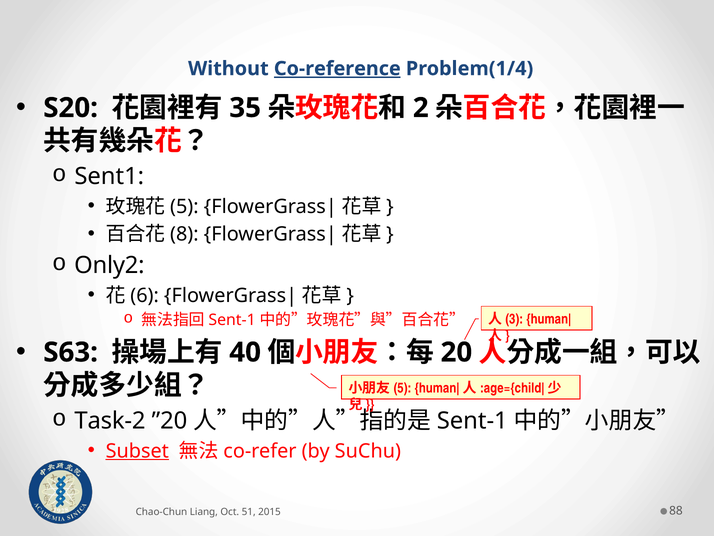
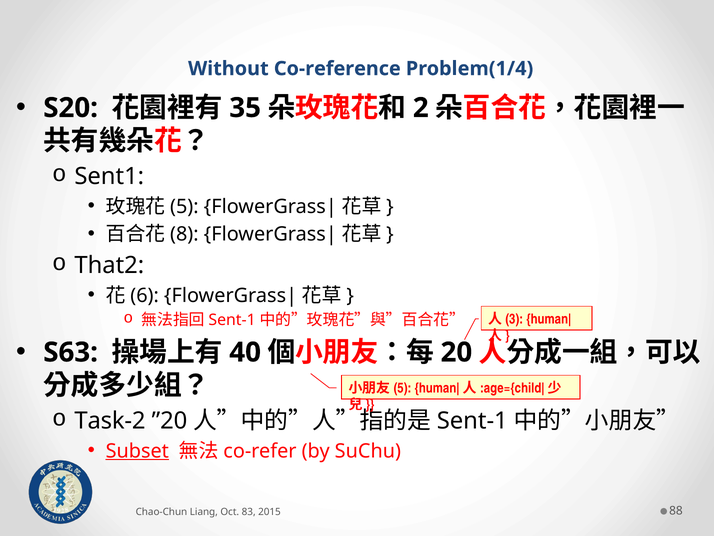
Co-reference underline: present -> none
Only2: Only2 -> That2
51: 51 -> 83
